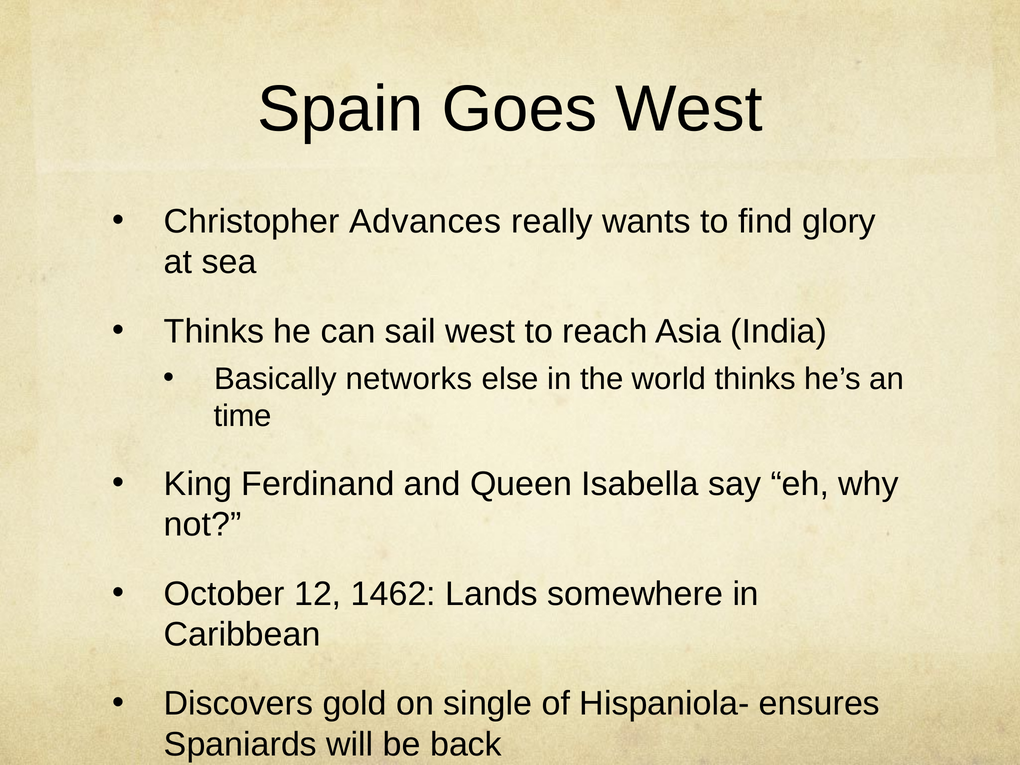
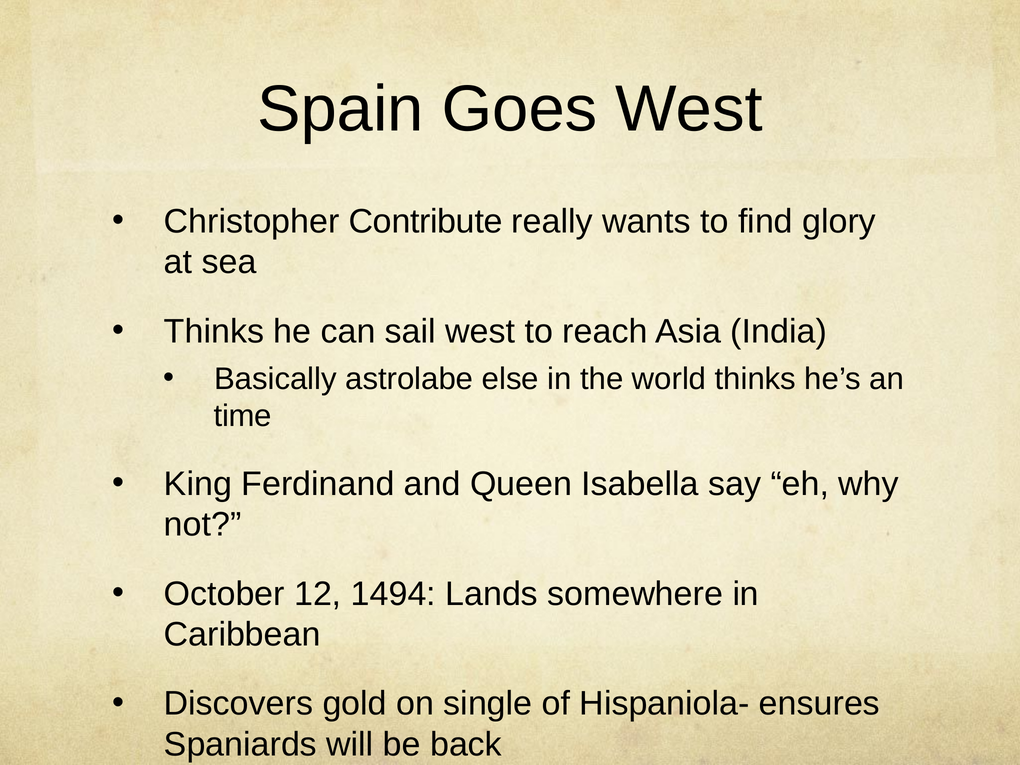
Advances: Advances -> Contribute
networks: networks -> astrolabe
1462: 1462 -> 1494
